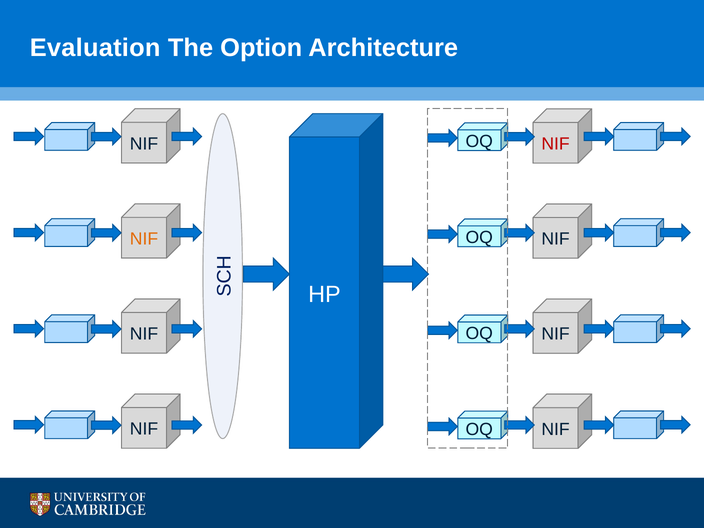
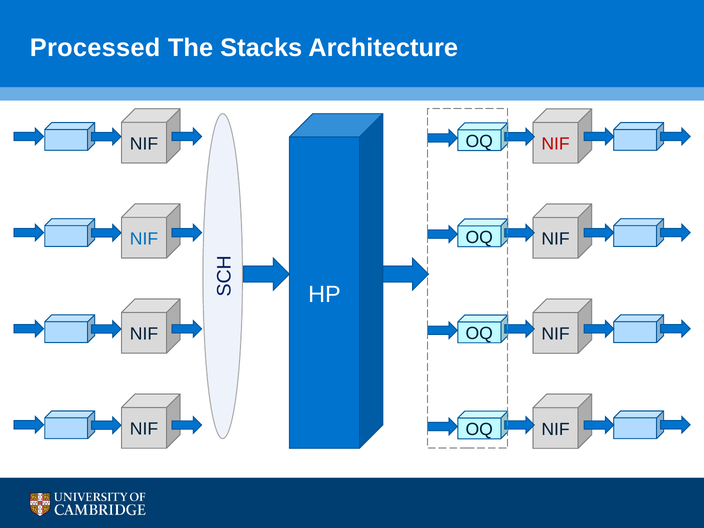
Evaluation: Evaluation -> Processed
Option: Option -> Stacks
NIF at (144, 239) colour: orange -> blue
